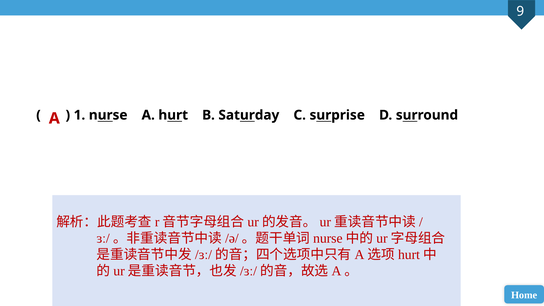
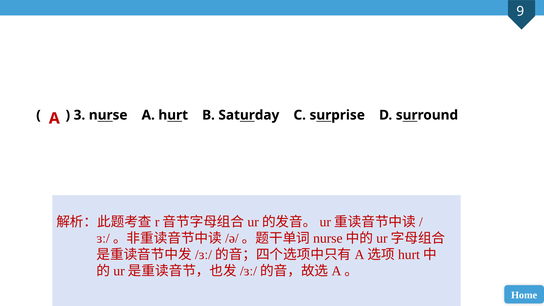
1: 1 -> 3
